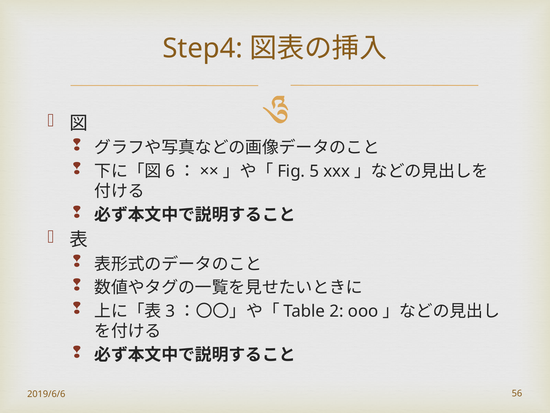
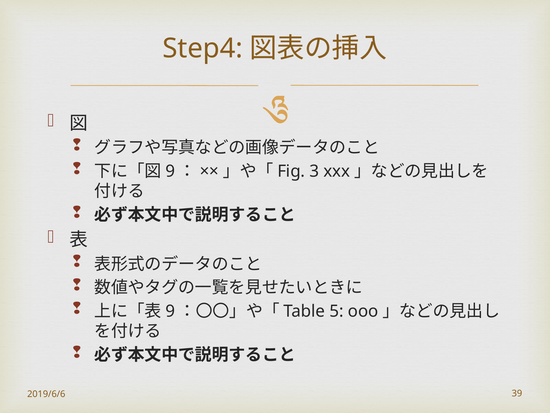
6 at (170, 171): 6 -> 9
5: 5 -> 3
3 at (170, 311): 3 -> 9
2: 2 -> 5
56: 56 -> 39
